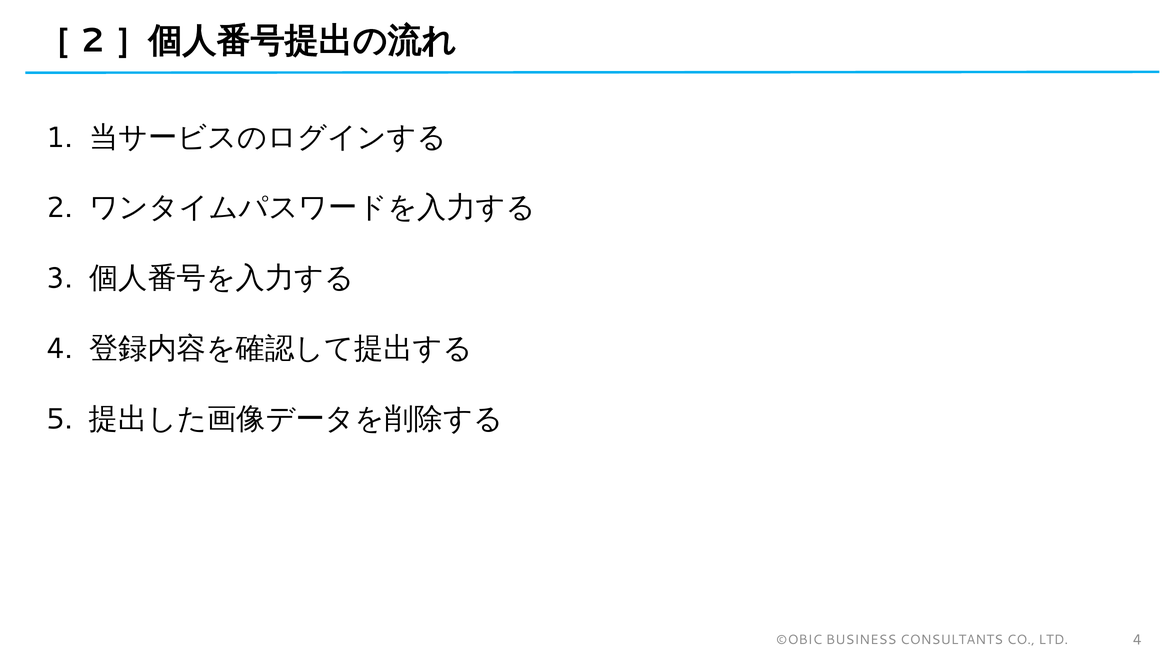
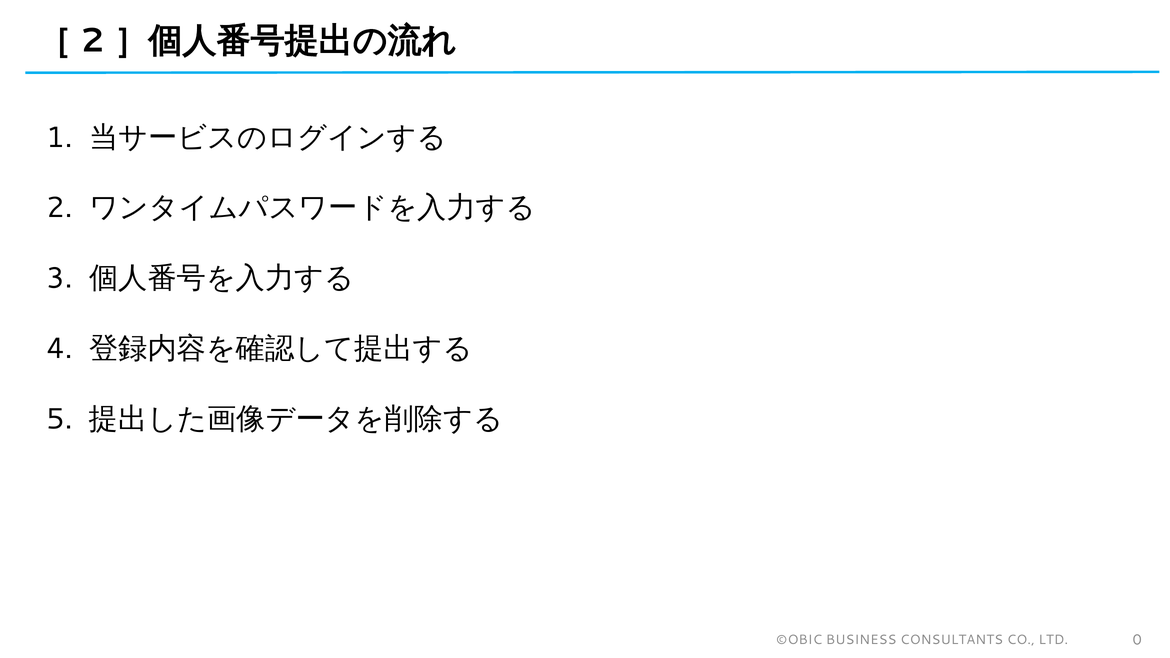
LTD 4: 4 -> 0
